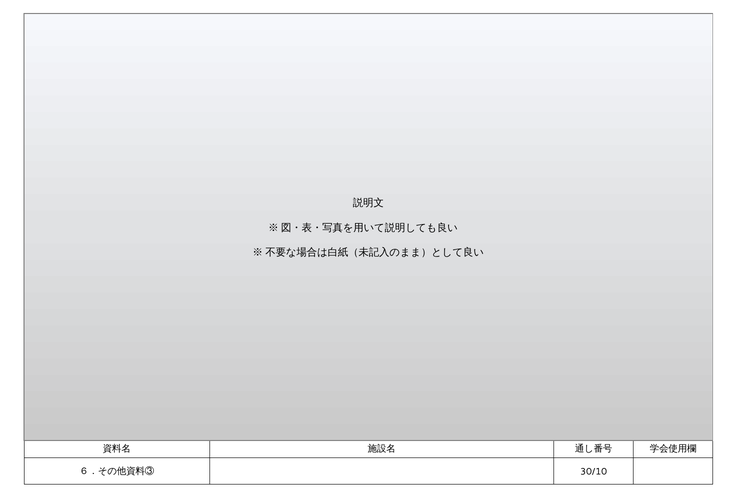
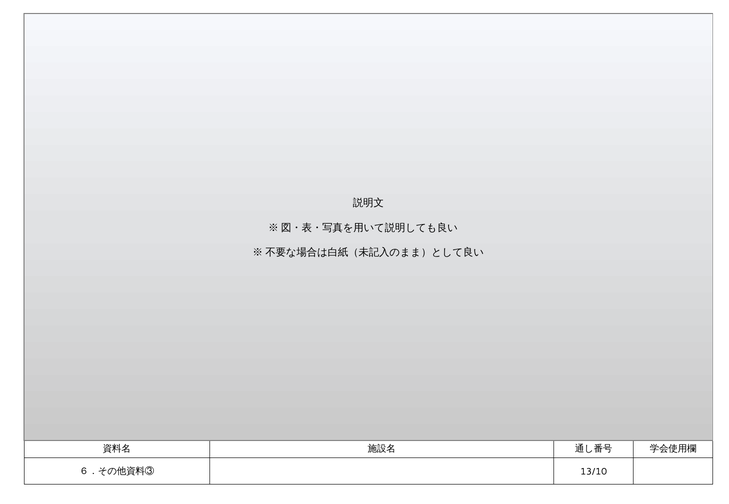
30/10: 30/10 -> 13/10
